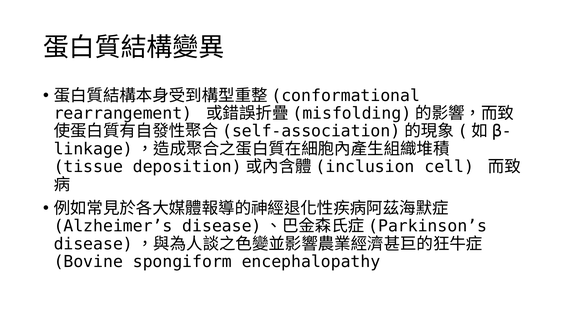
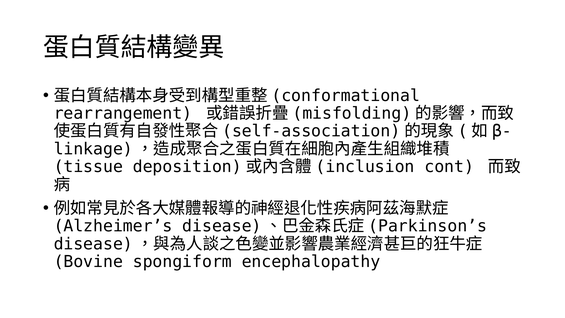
cell: cell -> cont
